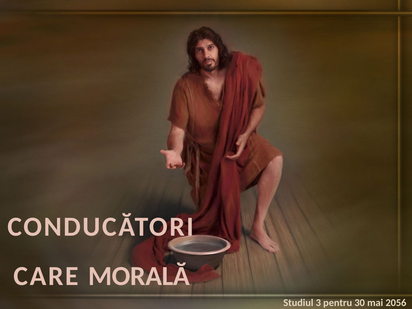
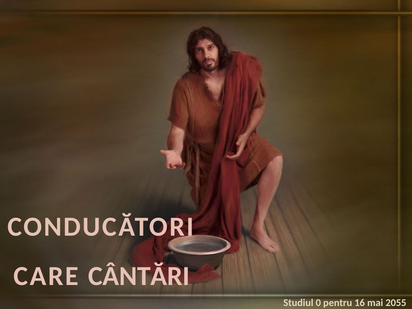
MORALĂ: MORALĂ -> CÂNTĂRI
3: 3 -> 0
30: 30 -> 16
2056: 2056 -> 2055
